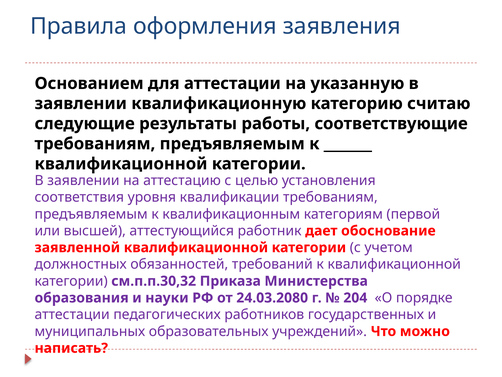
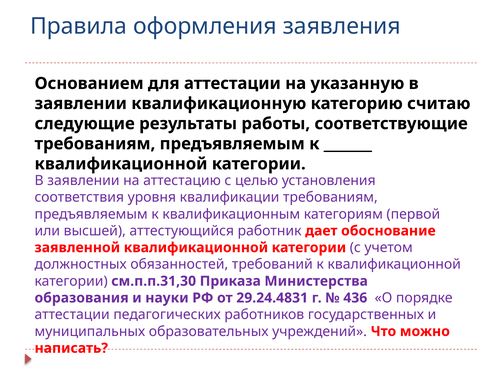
см.п.п.30,32: см.п.п.30,32 -> см.п.п.31,30
24.03.2080: 24.03.2080 -> 29.24.4831
204: 204 -> 436
